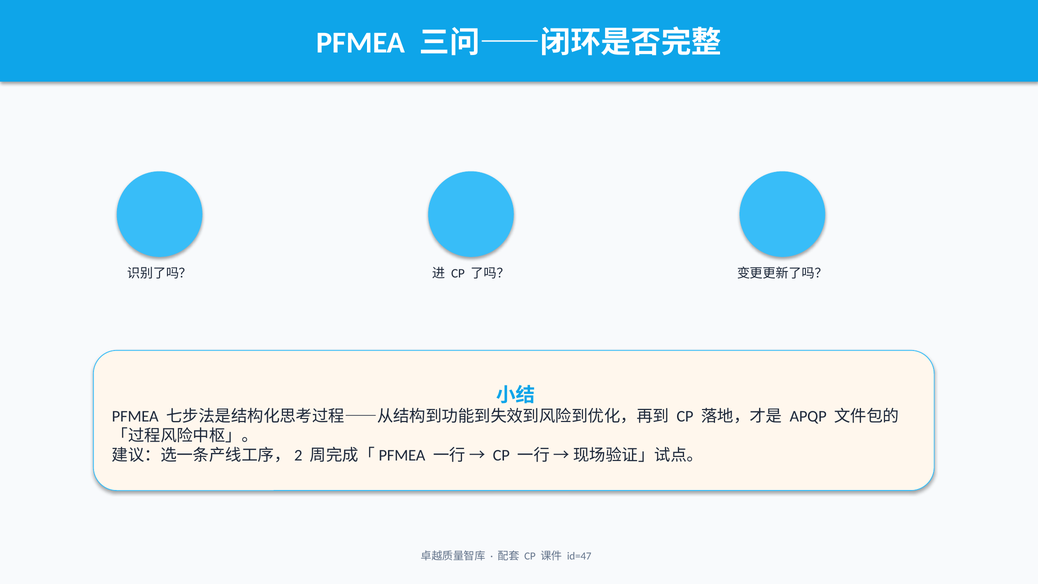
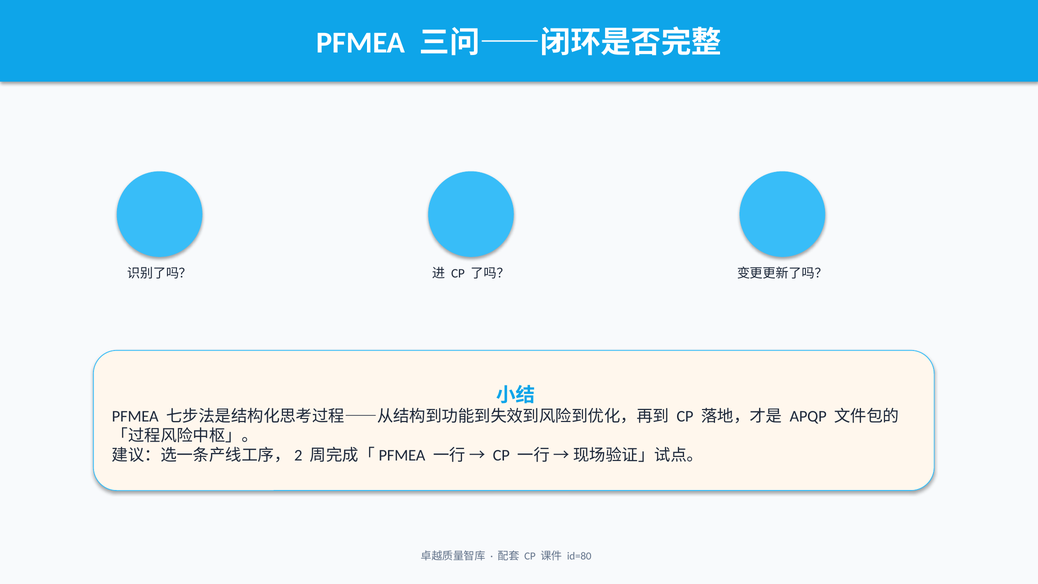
id=47: id=47 -> id=80
